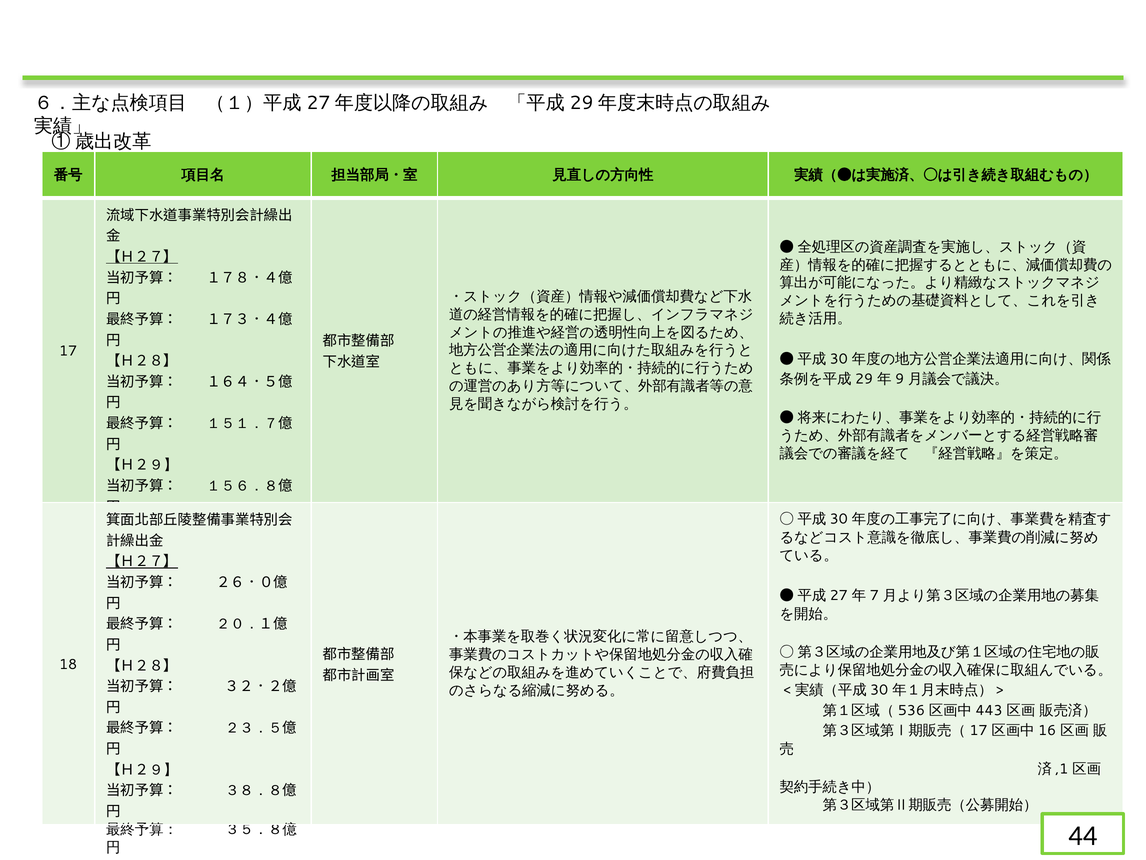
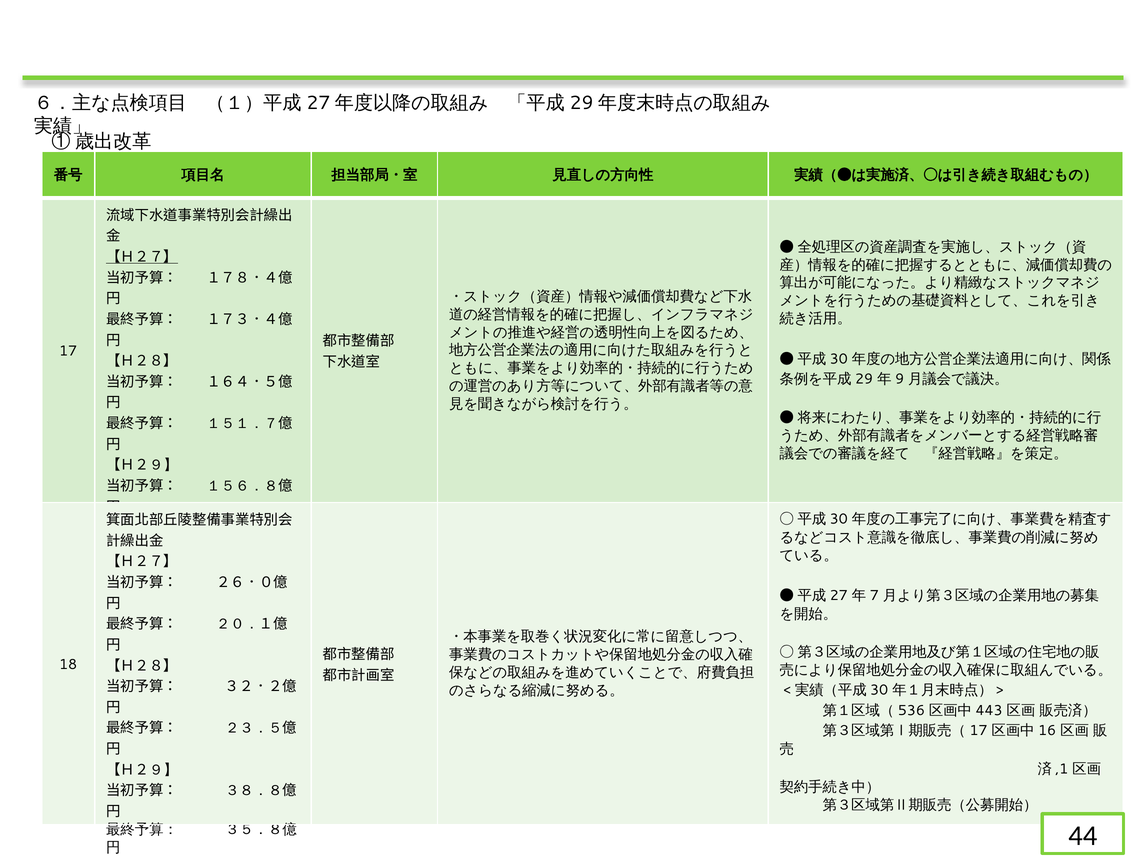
【Ｈ２７】 at (142, 561) underline: present -> none
